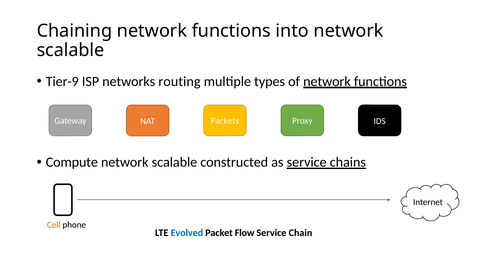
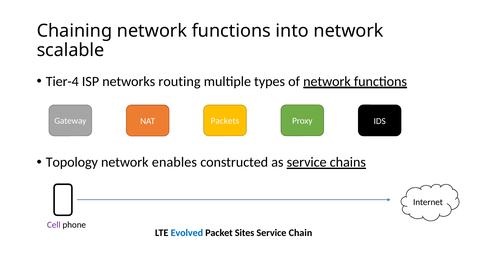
Tier-9: Tier-9 -> Tier-4
Compute: Compute -> Topology
scalable at (174, 162): scalable -> enables
Cell colour: orange -> purple
Flow: Flow -> Sites
